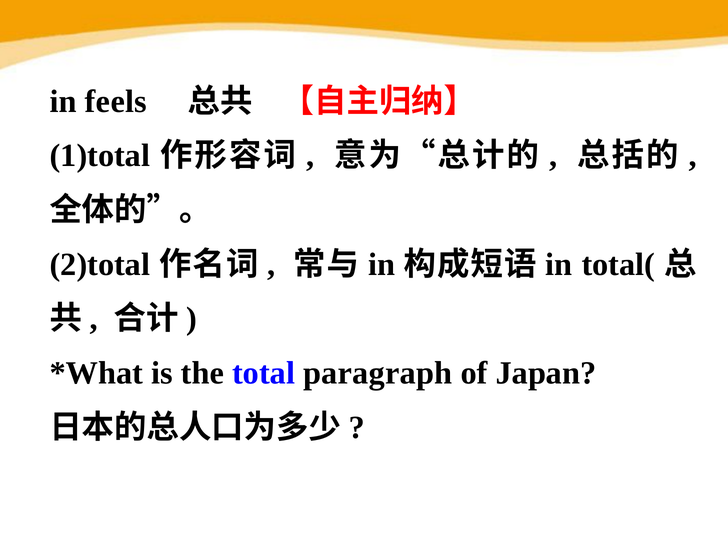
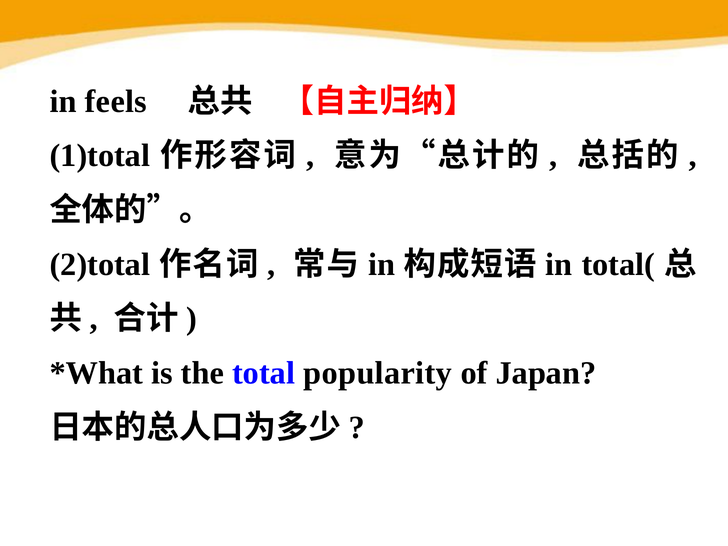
paragraph: paragraph -> popularity
